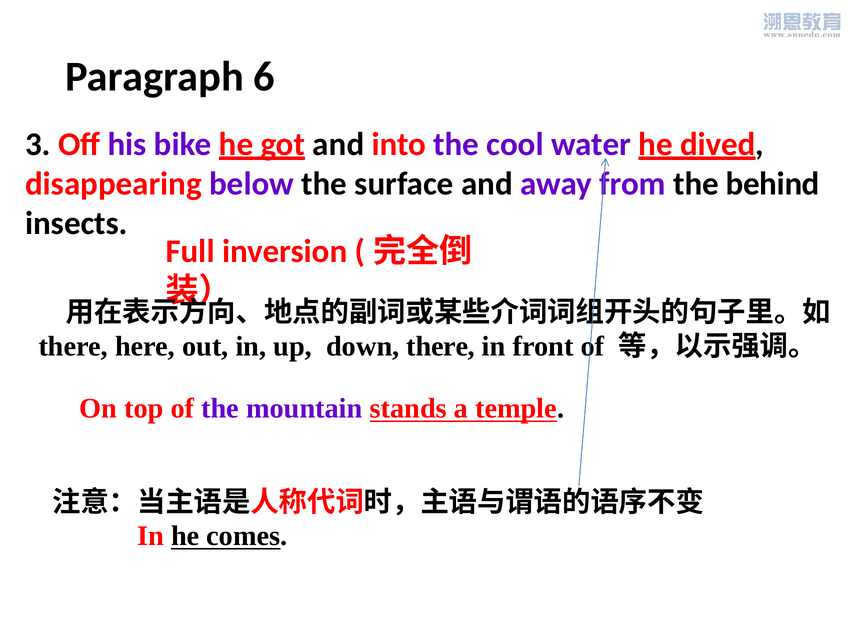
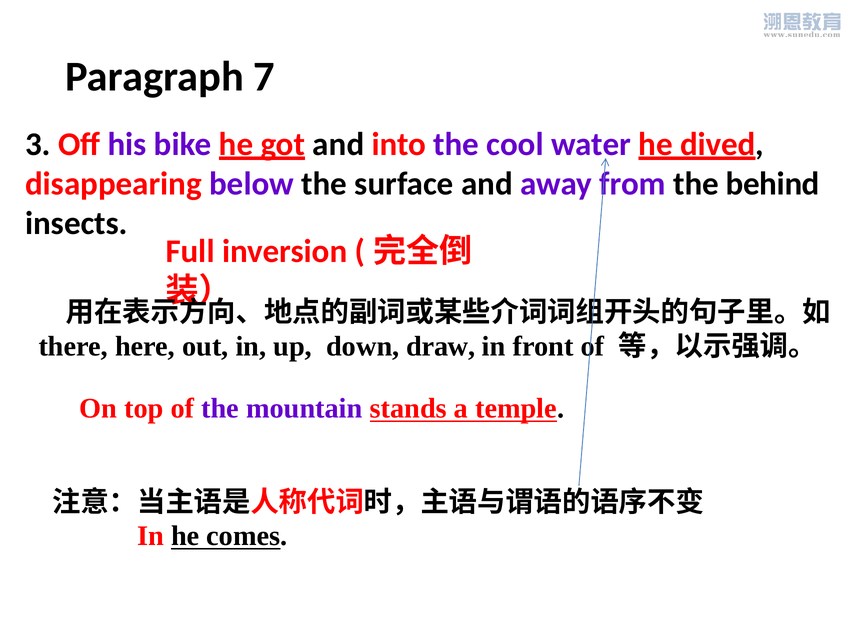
6: 6 -> 7
down there: there -> draw
